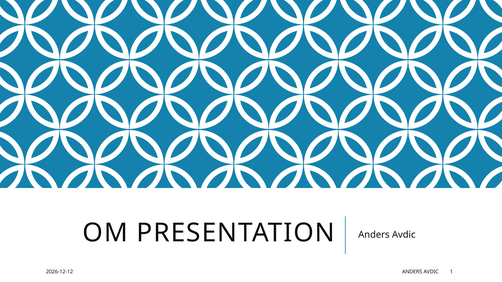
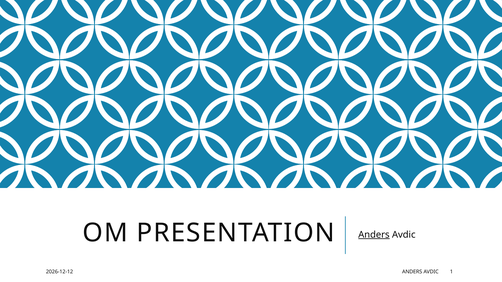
Anders at (374, 235) underline: none -> present
